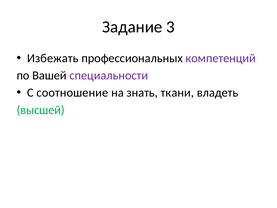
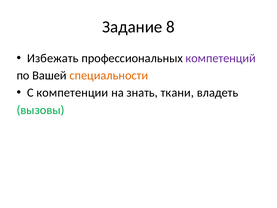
3: 3 -> 8
специальности colour: purple -> orange
соотношение: соотношение -> компетенции
высшей: высшей -> вызовы
